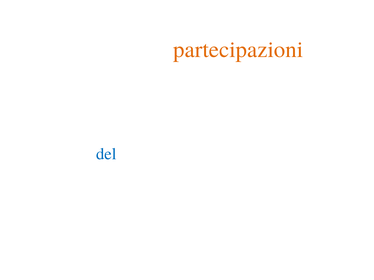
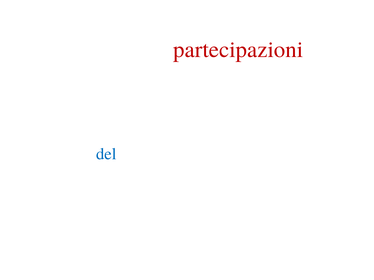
partecipazioni at (238, 50) colour: orange -> red
